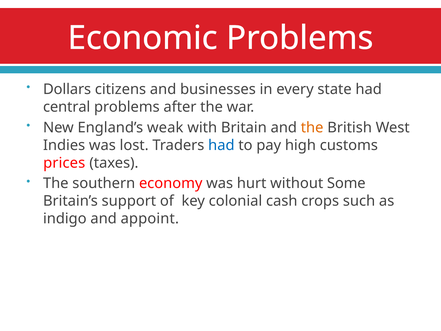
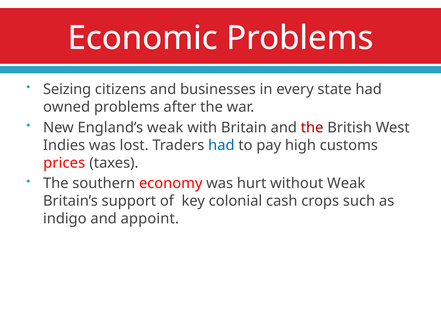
Dollars: Dollars -> Seizing
central: central -> owned
the at (312, 127) colour: orange -> red
without Some: Some -> Weak
